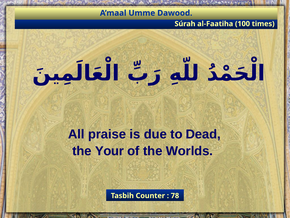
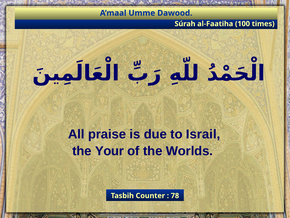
Dead: Dead -> Israil
